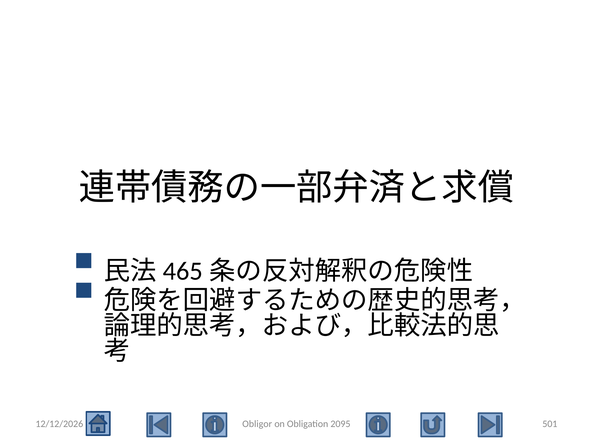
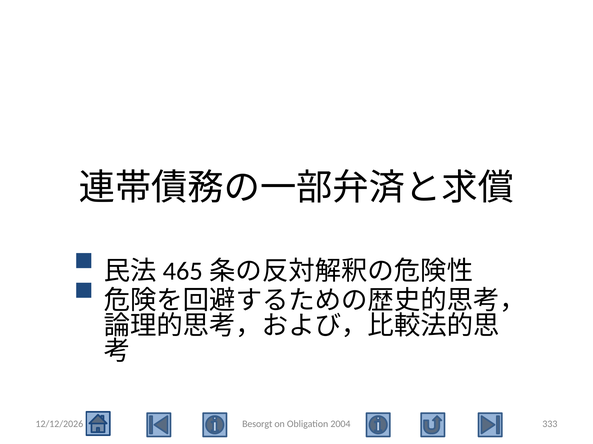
Obligor: Obligor -> Besorgt
2095: 2095 -> 2004
501: 501 -> 333
